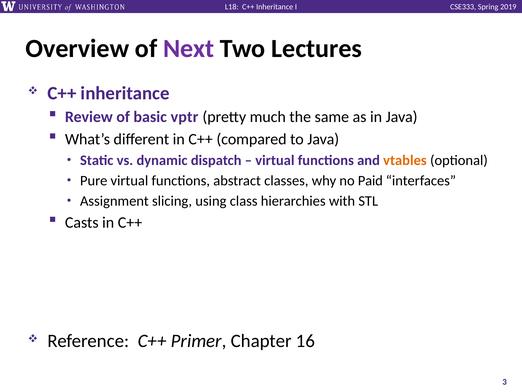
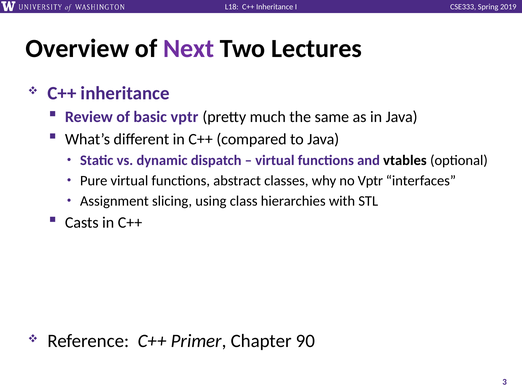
vtables colour: orange -> black
no Paid: Paid -> Vptr
16: 16 -> 90
